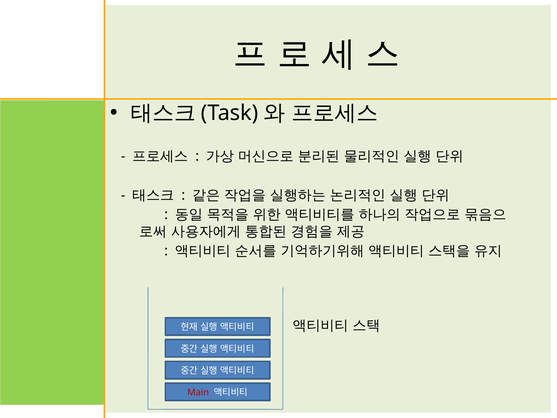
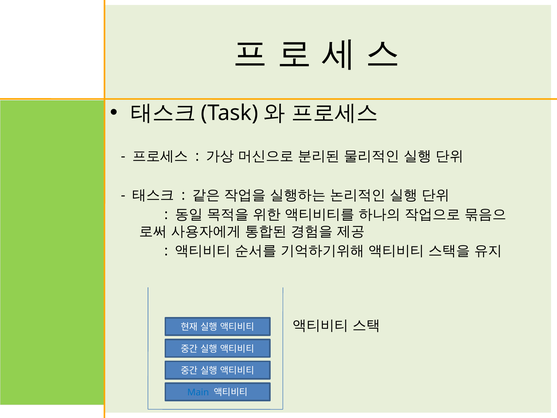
Main colour: red -> blue
